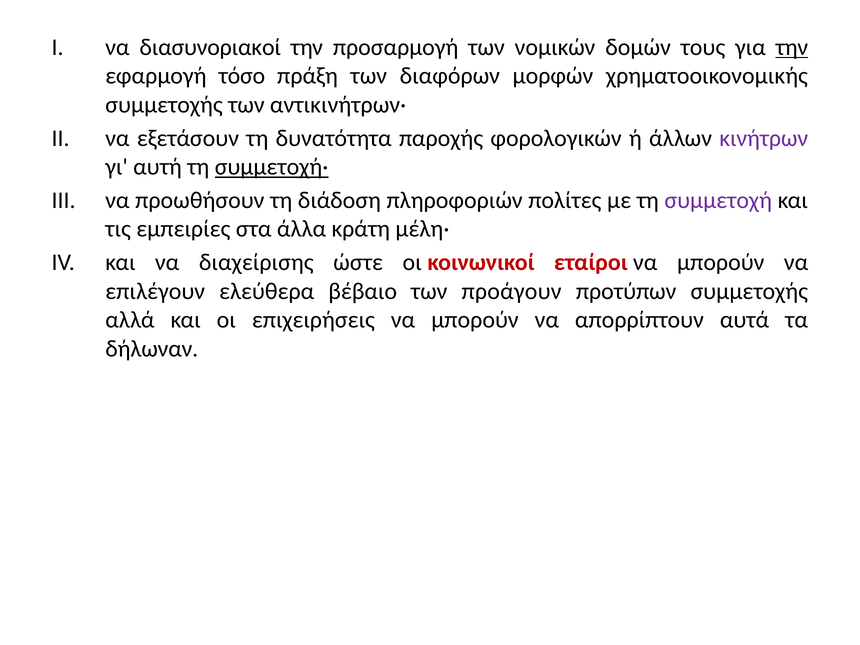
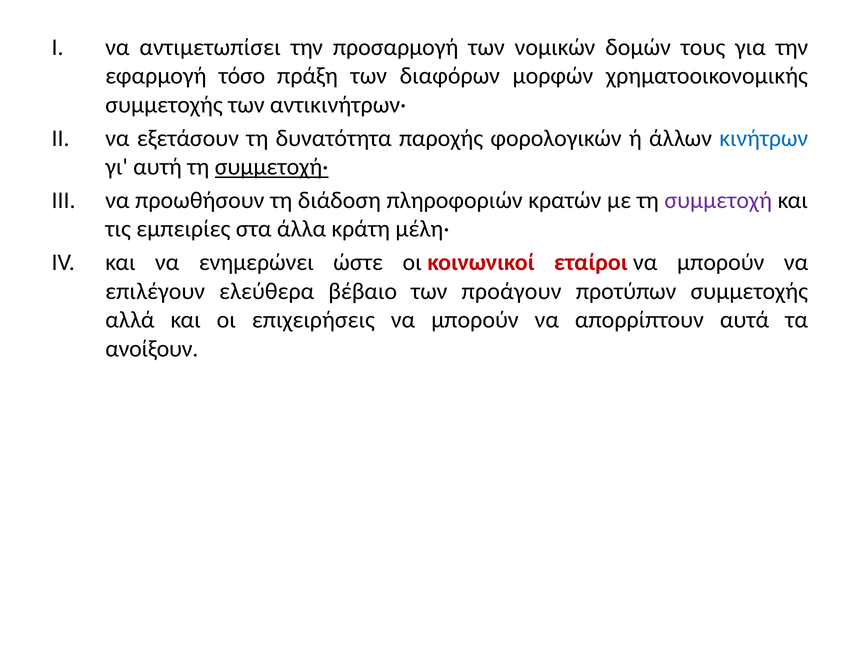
διασυνοριακοί: διασυνοριακοί -> αντιμετωπίσει
την at (792, 47) underline: present -> none
κινήτρων colour: purple -> blue
πολίτες: πολίτες -> κρατών
διαχείρισης: διαχείρισης -> ενημερώνει
δήλωναν: δήλωναν -> ανοίξουν
